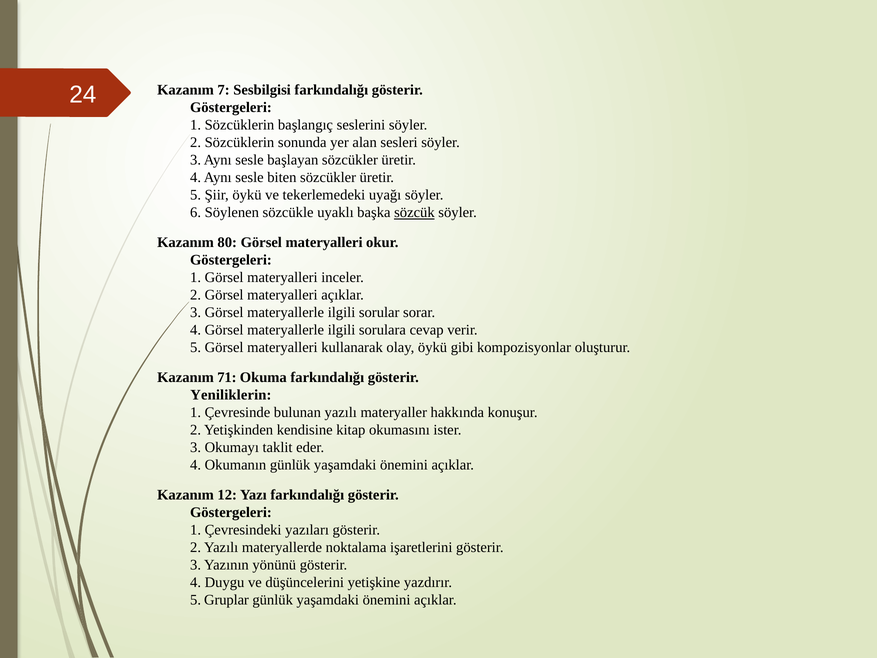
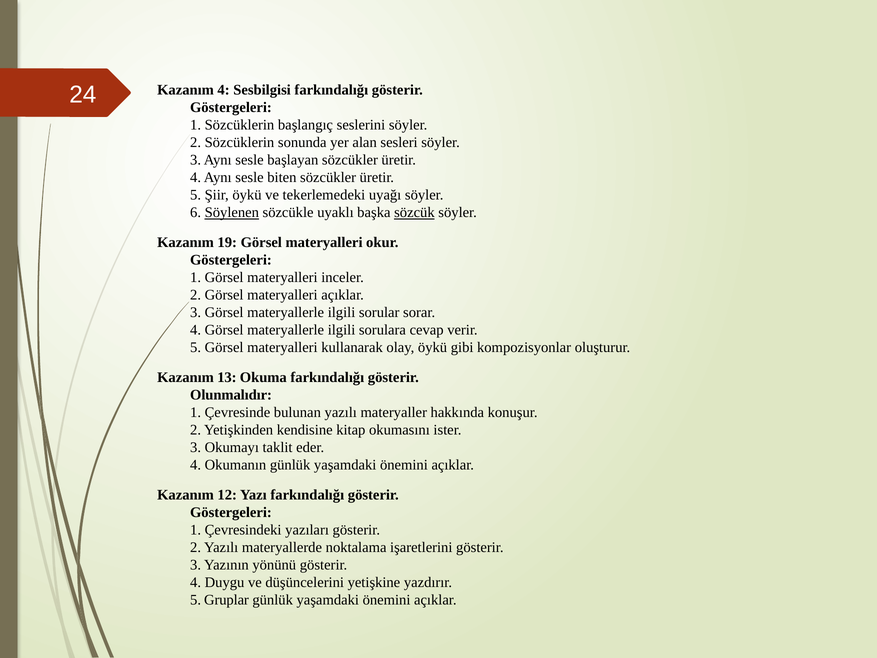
Kazanım 7: 7 -> 4
Söylenen underline: none -> present
80: 80 -> 19
71: 71 -> 13
Yeniliklerin: Yeniliklerin -> Olunmalıdır
